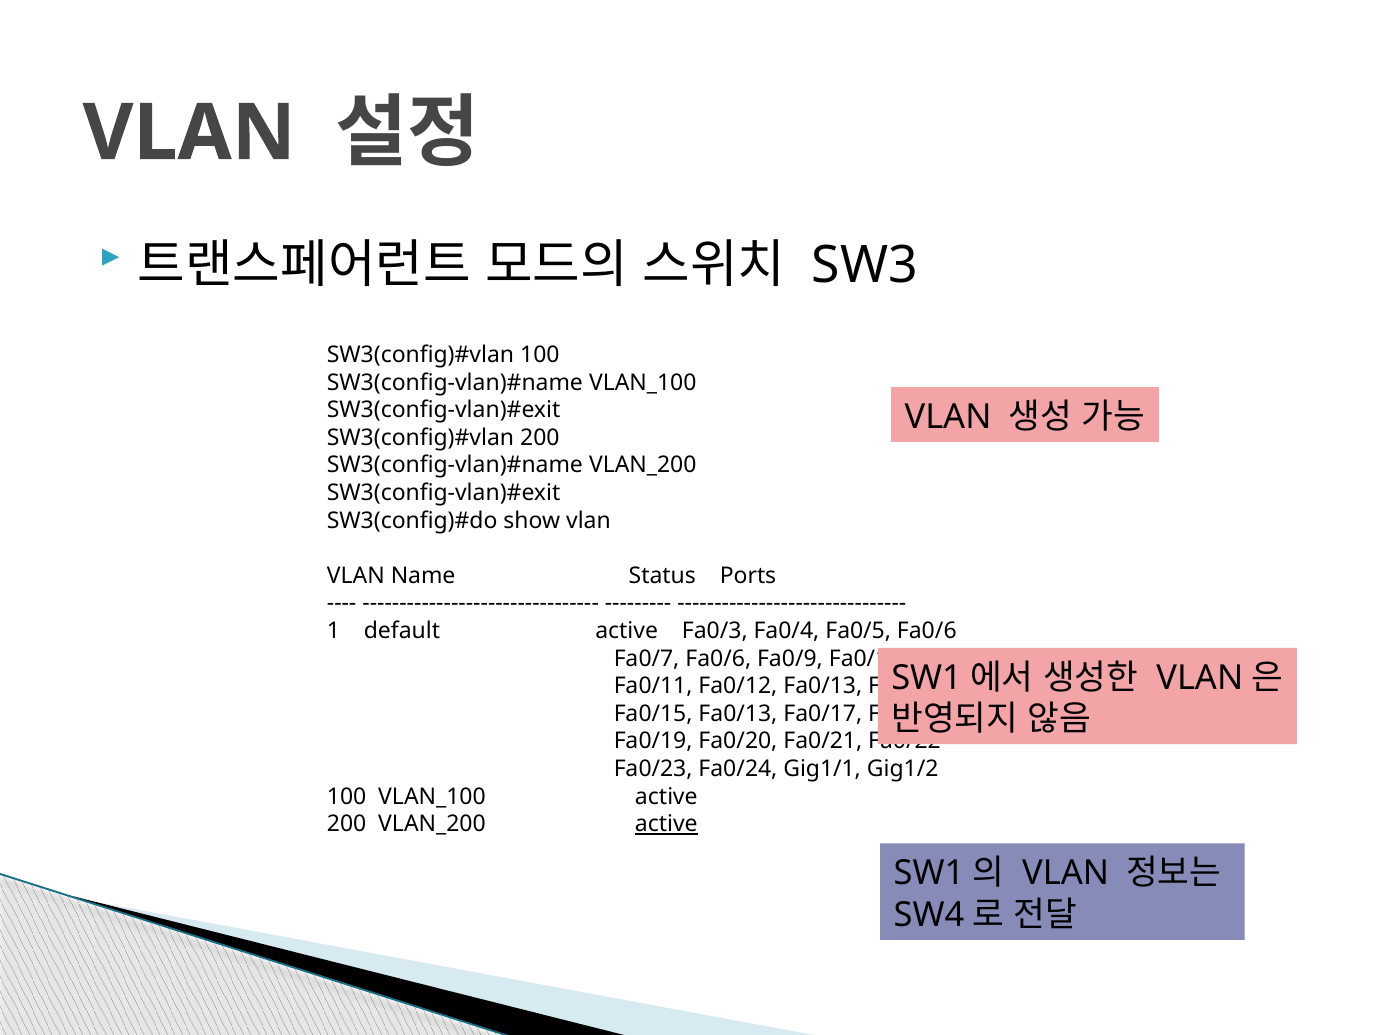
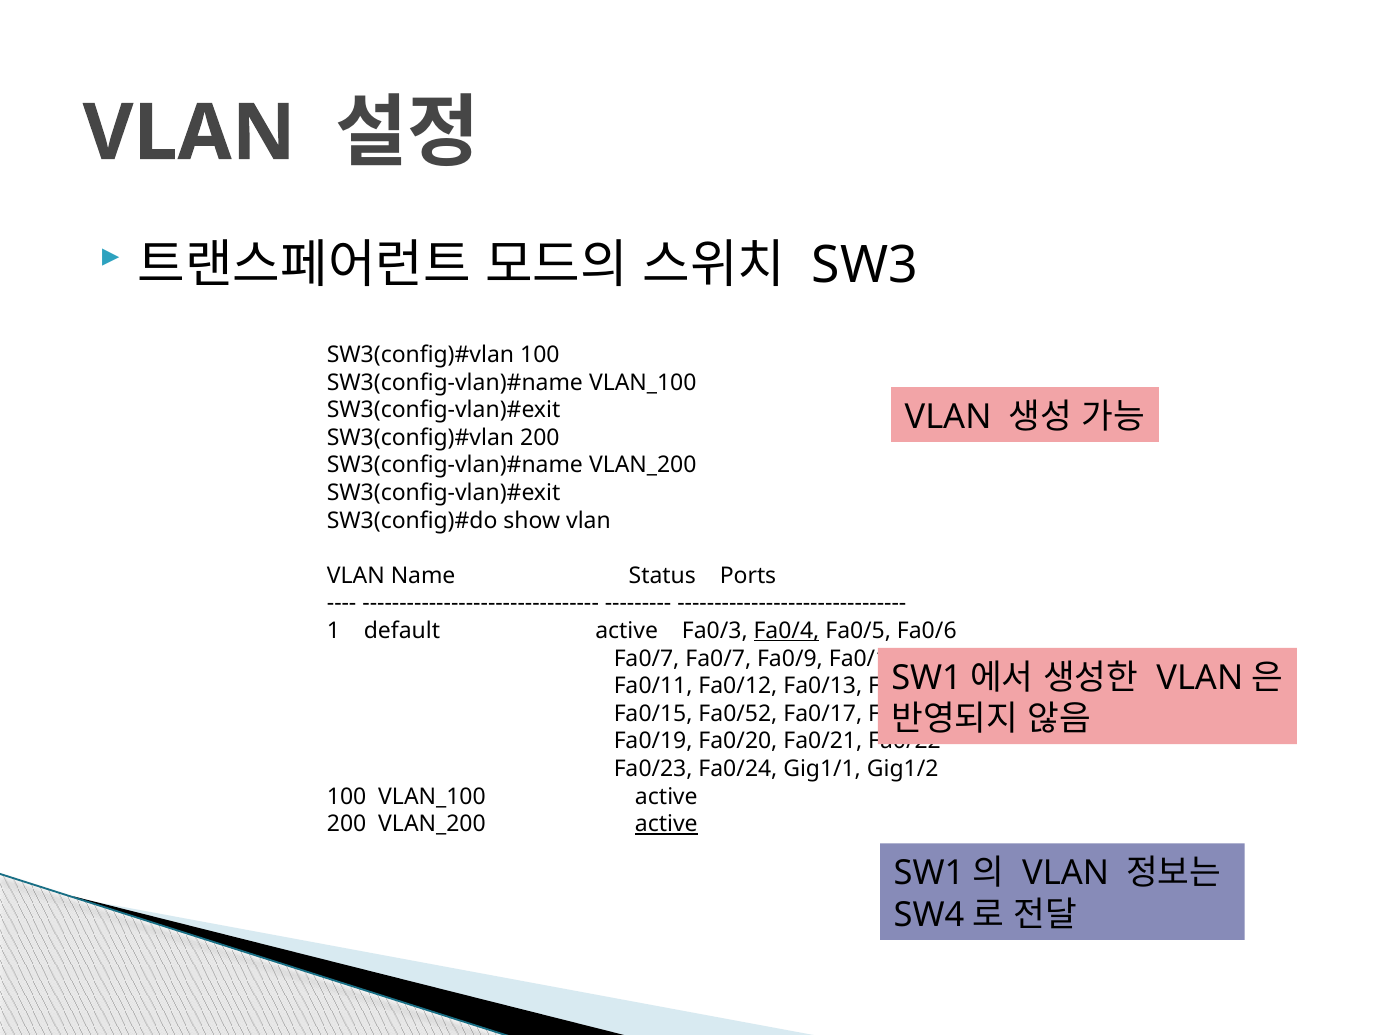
Fa0/4 underline: none -> present
Fa0/7 Fa0/6: Fa0/6 -> Fa0/7
Fa0/15 Fa0/13: Fa0/13 -> Fa0/52
